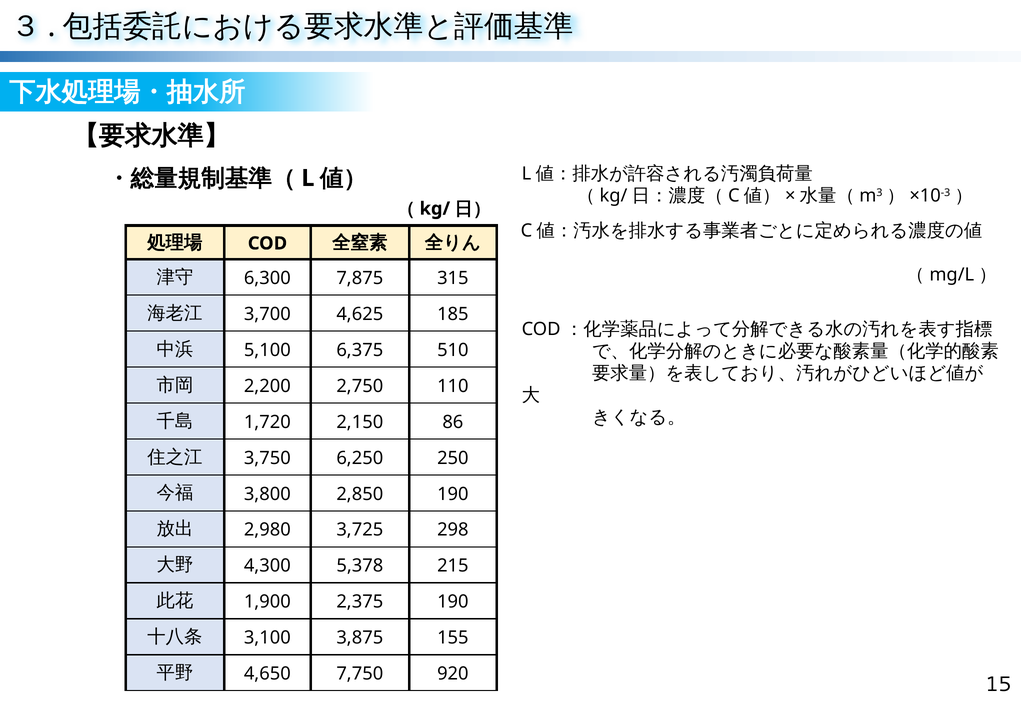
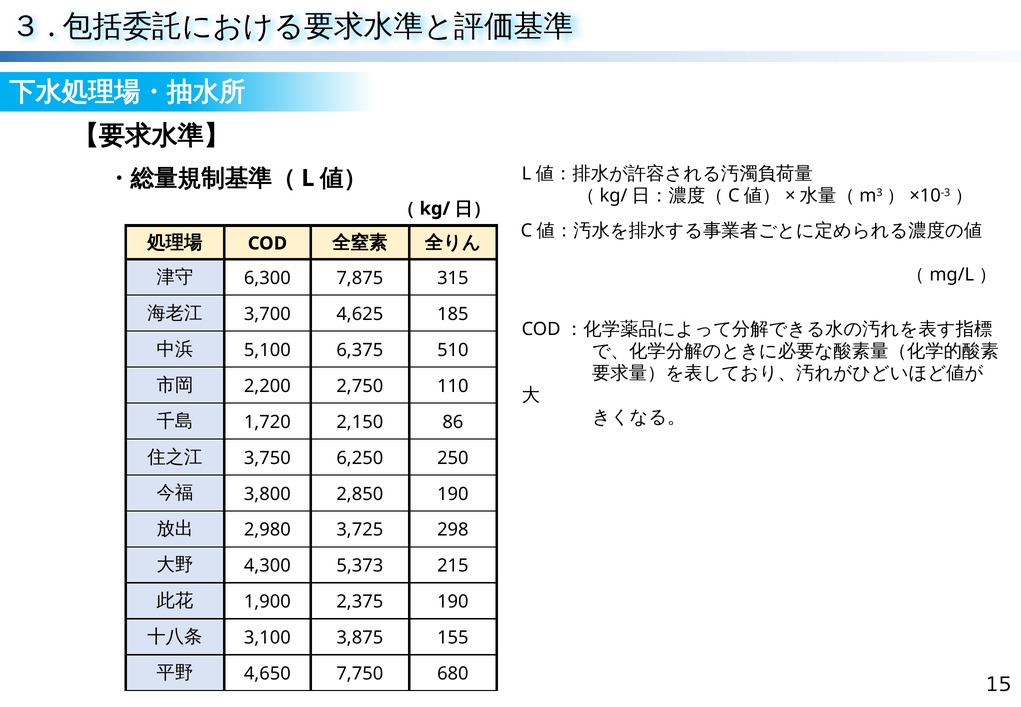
5,378: 5,378 -> 5,373
920: 920 -> 680
